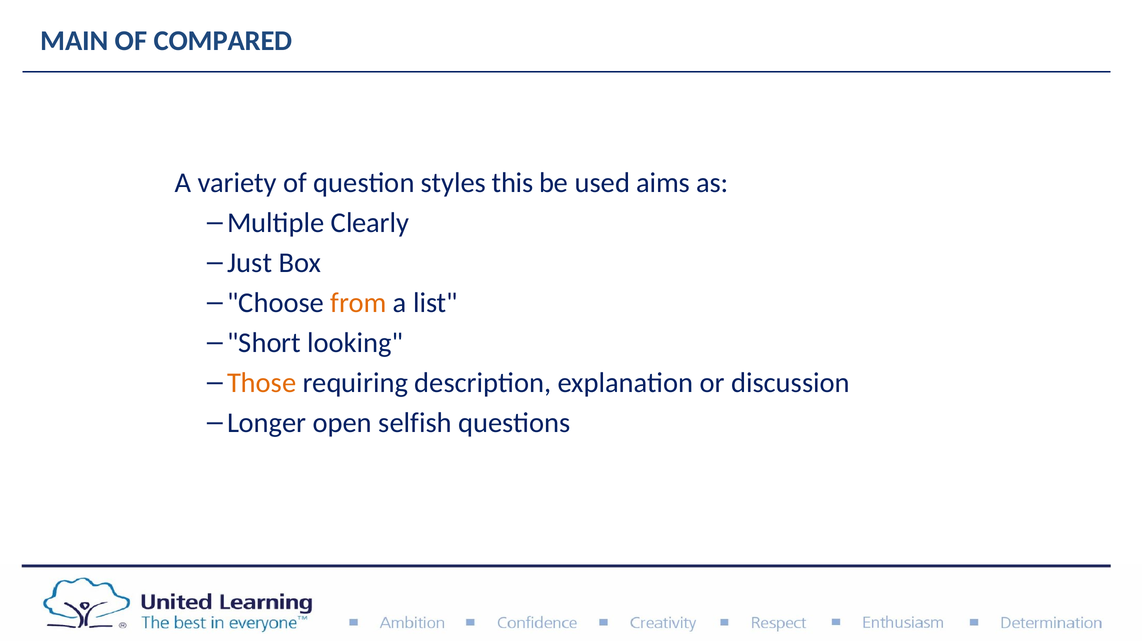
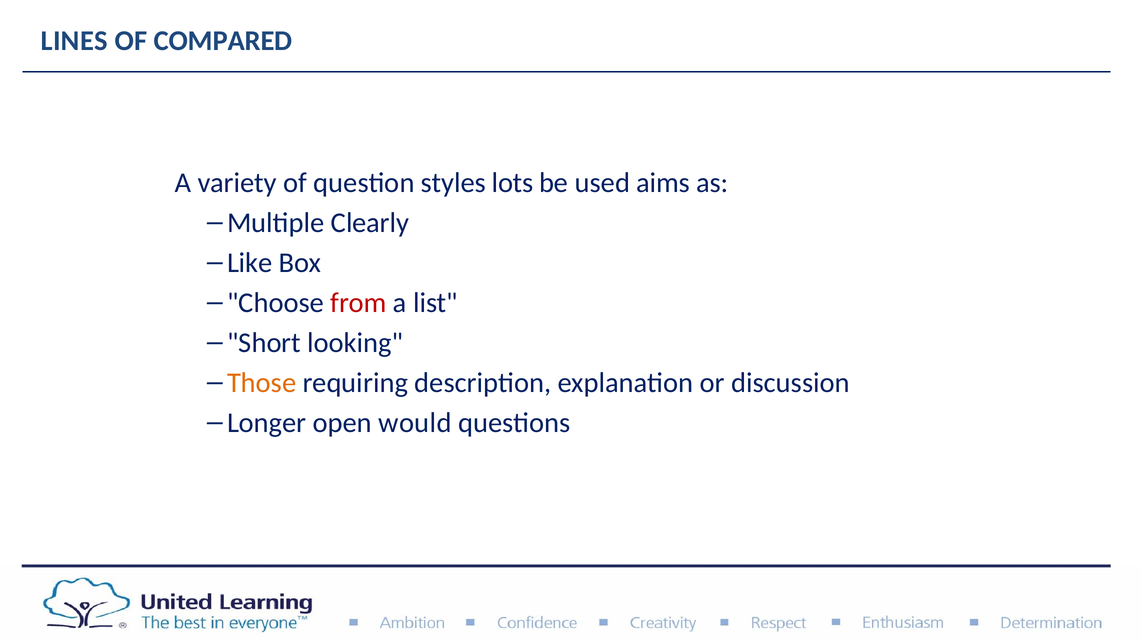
MAIN: MAIN -> LINES
this: this -> lots
Just: Just -> Like
from colour: orange -> red
selfish: selfish -> would
